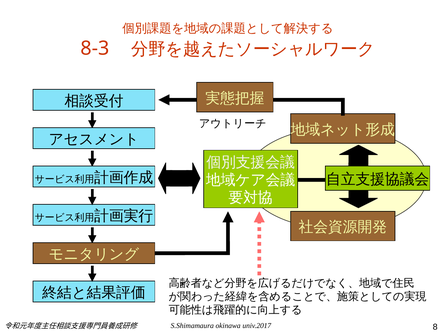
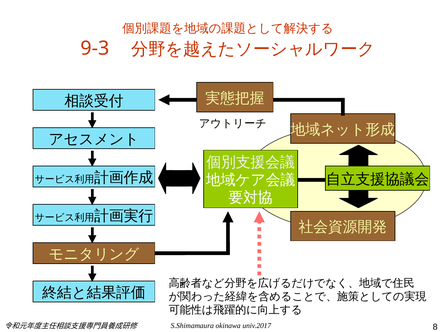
8-3: 8-3 -> 9-3
